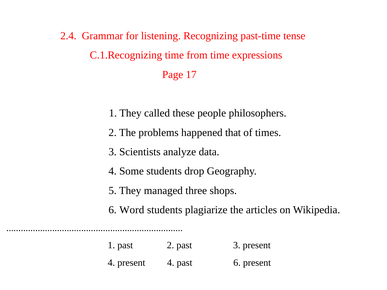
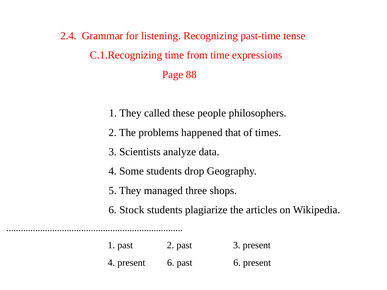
17: 17 -> 88
Word: Word -> Stock
4 present 4: 4 -> 6
